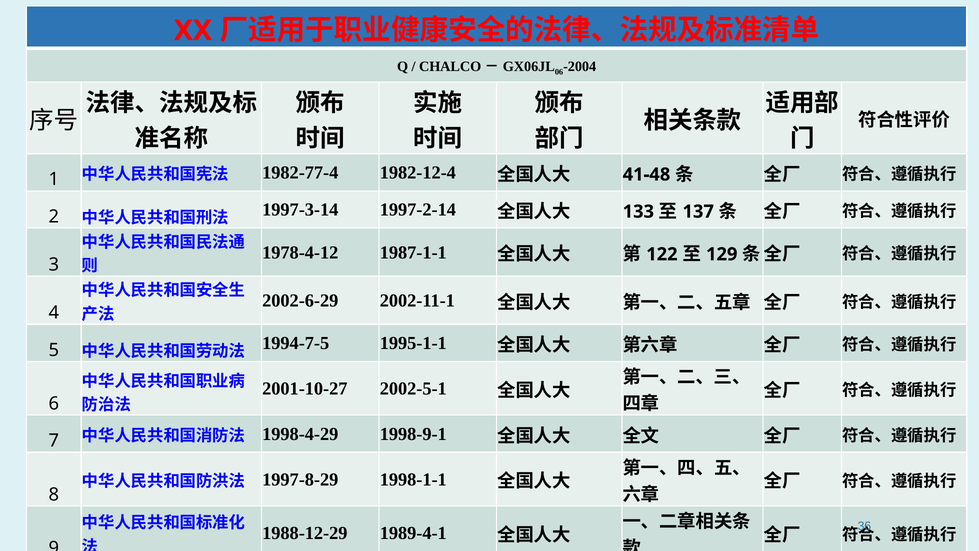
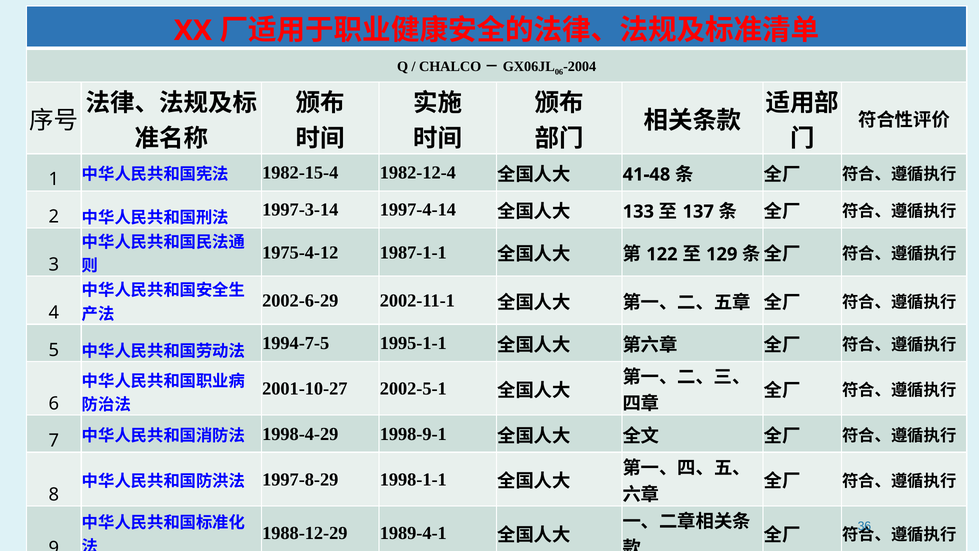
1982-77-4: 1982-77-4 -> 1982-15-4
1997-2-14: 1997-2-14 -> 1997-4-14
1978-4-12: 1978-4-12 -> 1975-4-12
